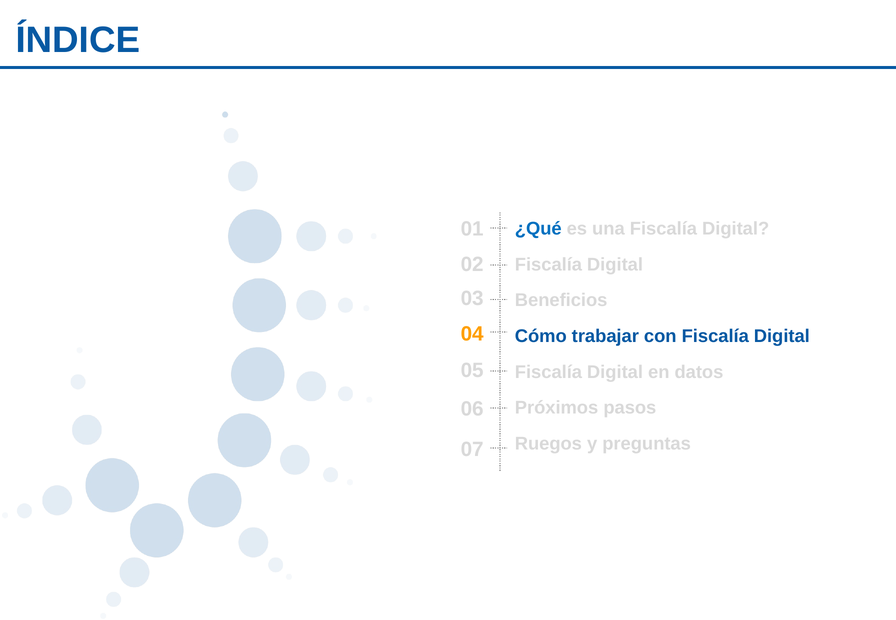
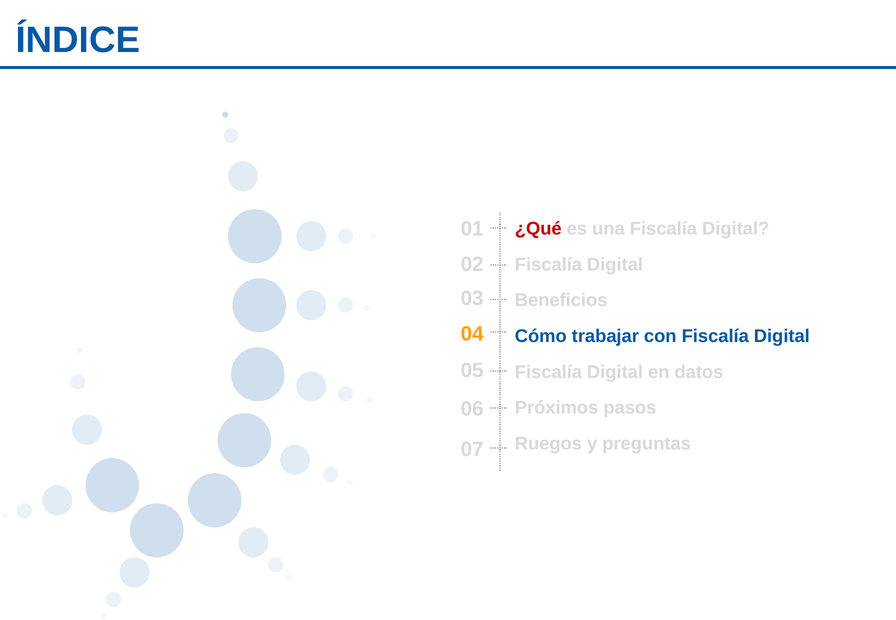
¿Qué colour: blue -> red
